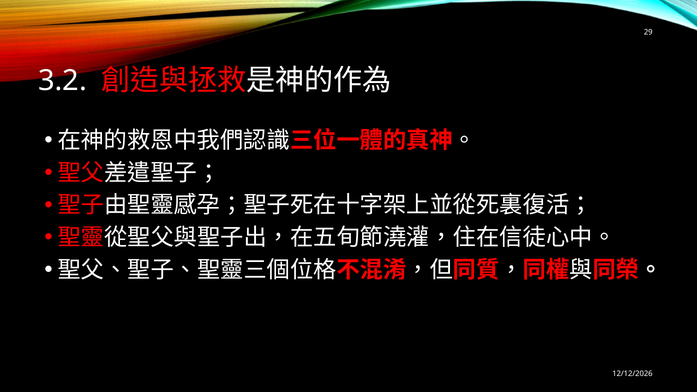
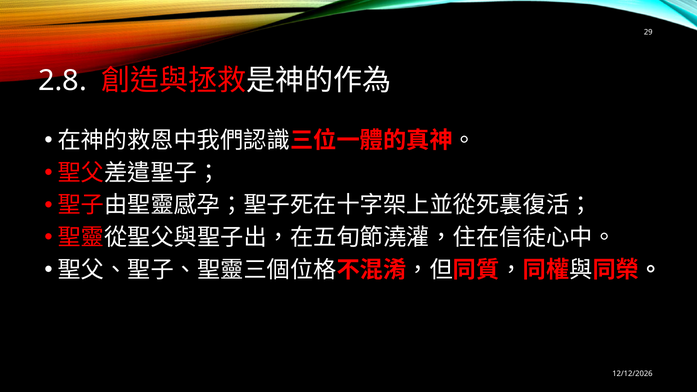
3.2: 3.2 -> 2.8
